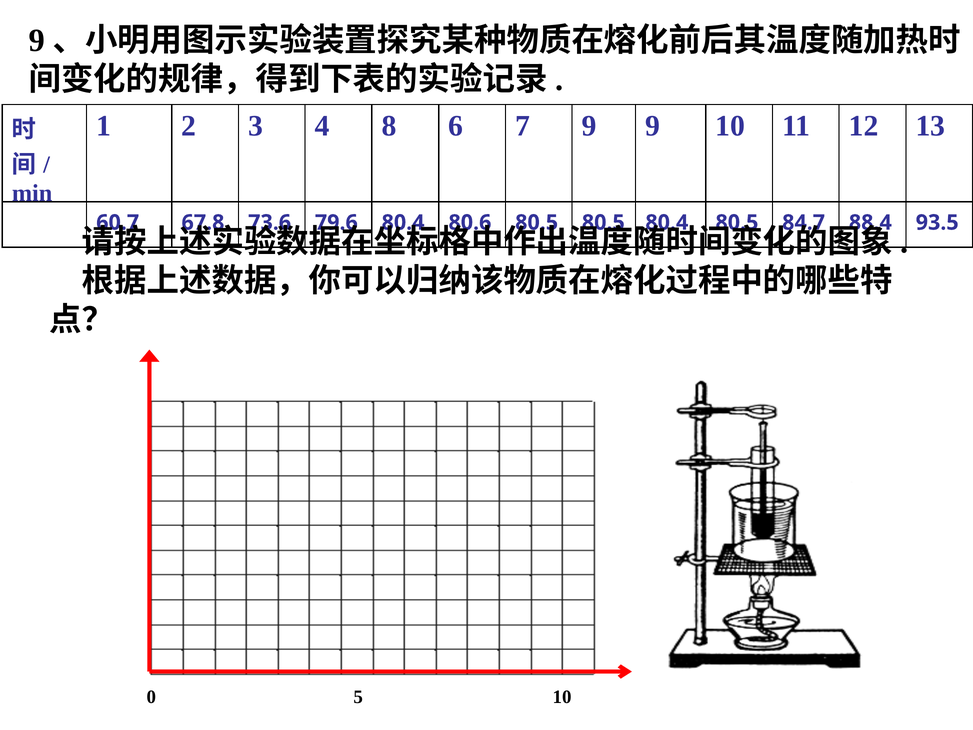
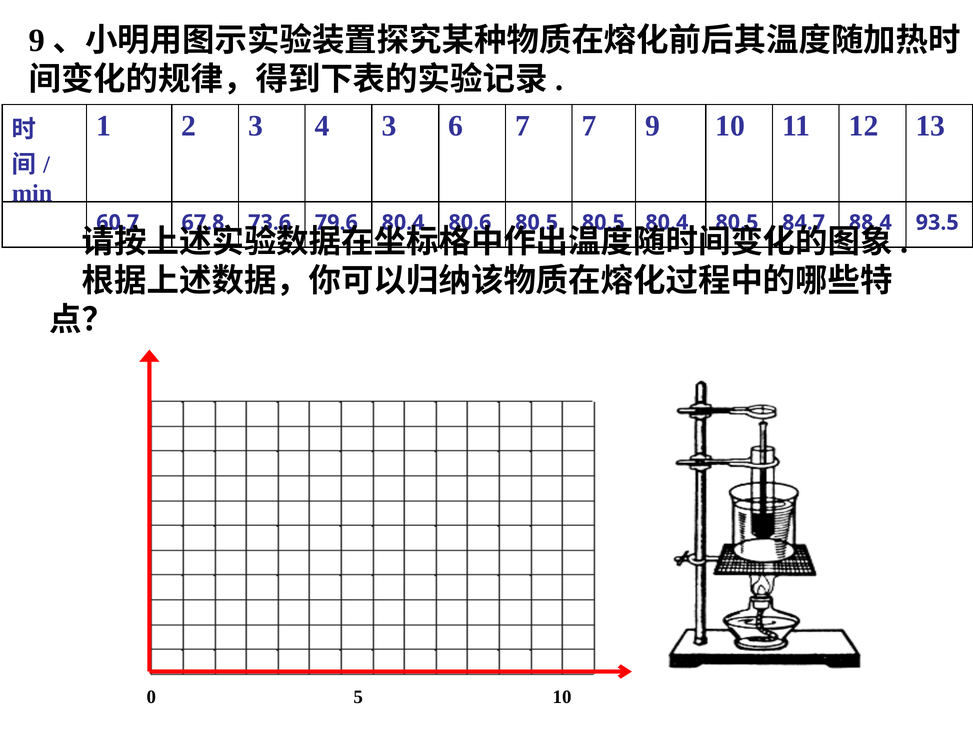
4 8: 8 -> 3
7 9: 9 -> 7
